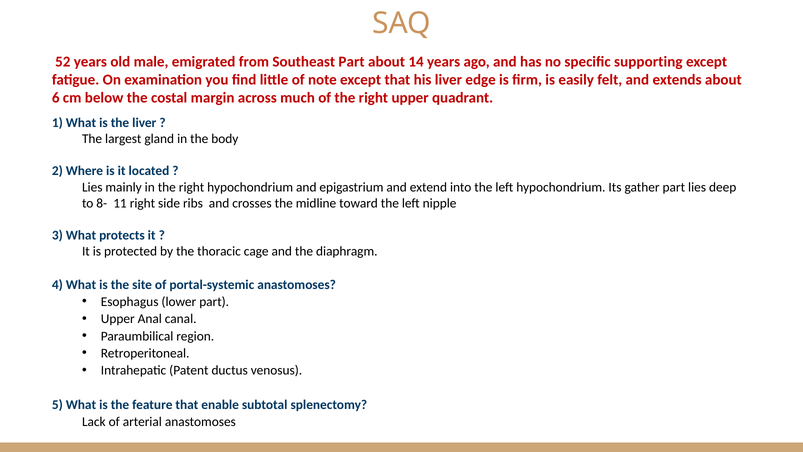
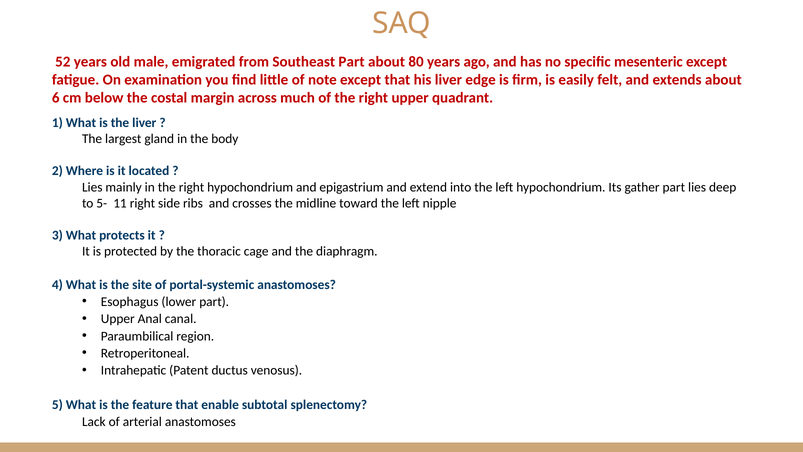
14: 14 -> 80
supporting: supporting -> mesenteric
8-: 8- -> 5-
